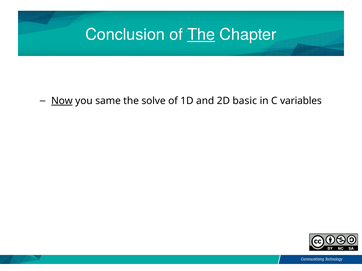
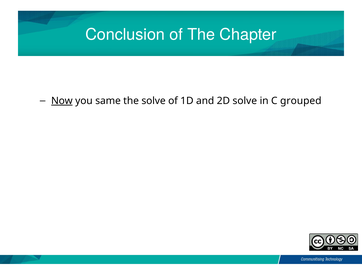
The at (201, 35) underline: present -> none
2D basic: basic -> solve
variables: variables -> grouped
